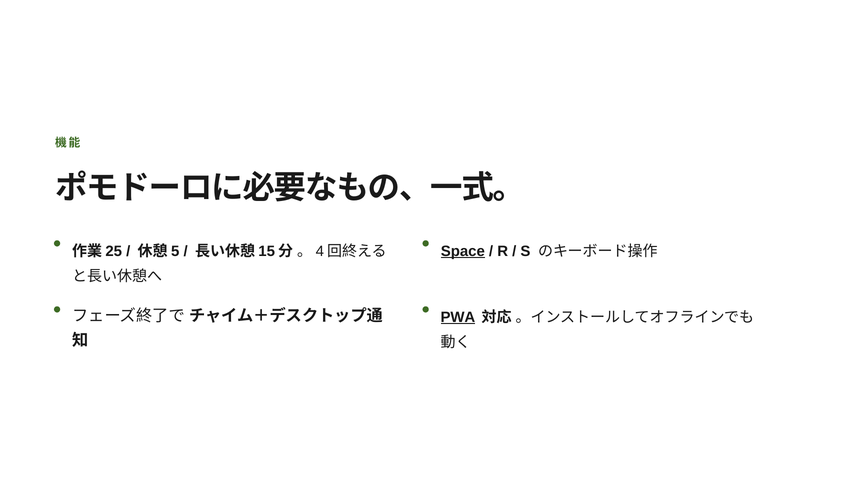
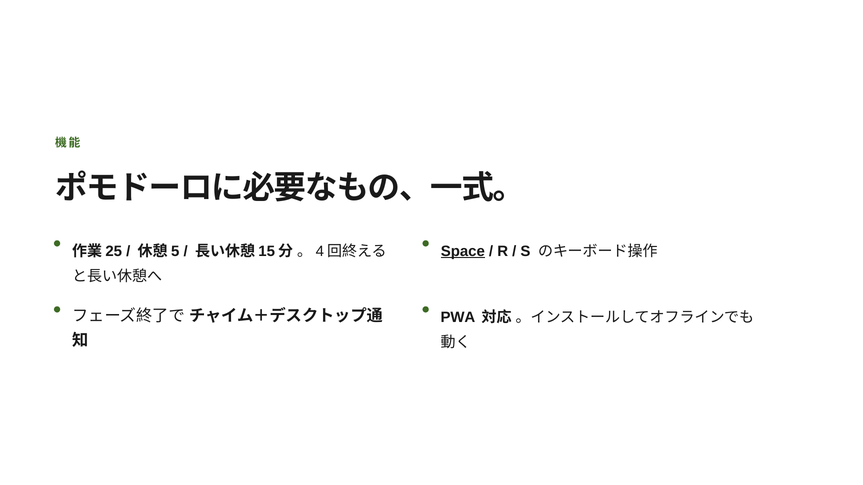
PWA underline: present -> none
